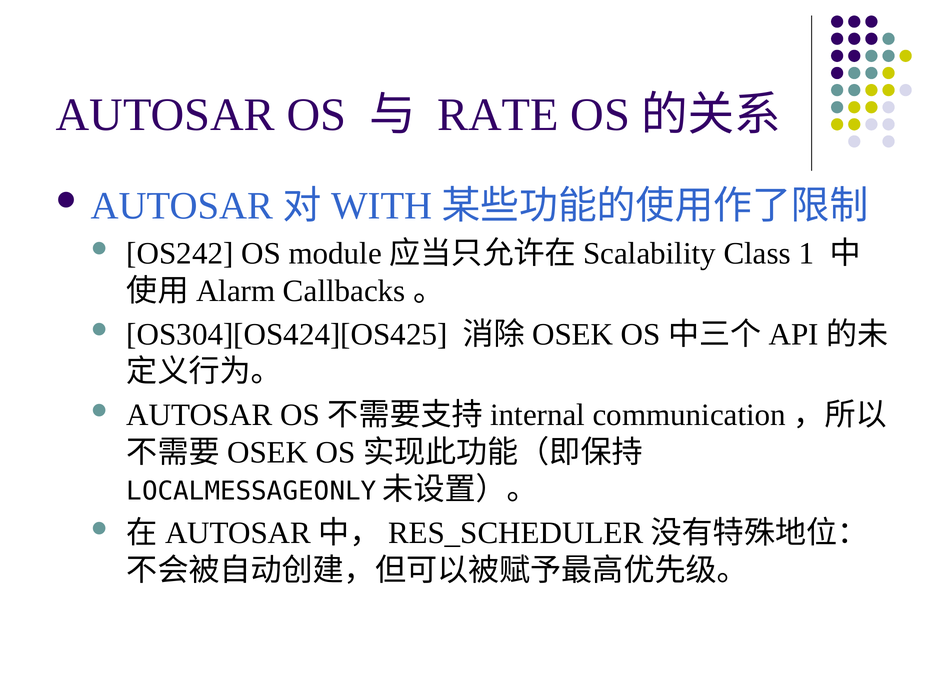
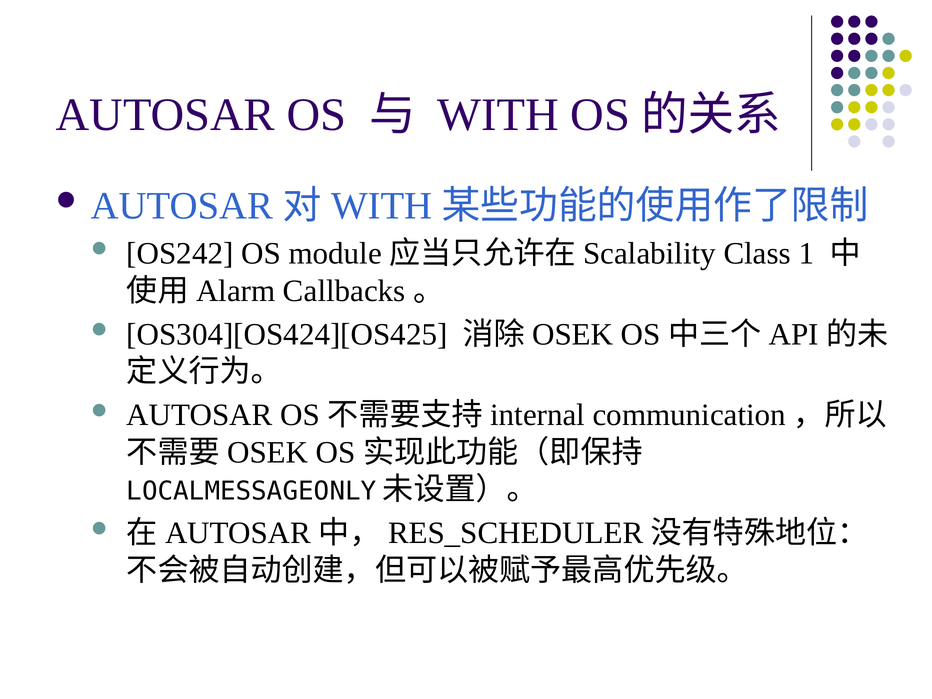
RATE at (498, 115): RATE -> WITH
